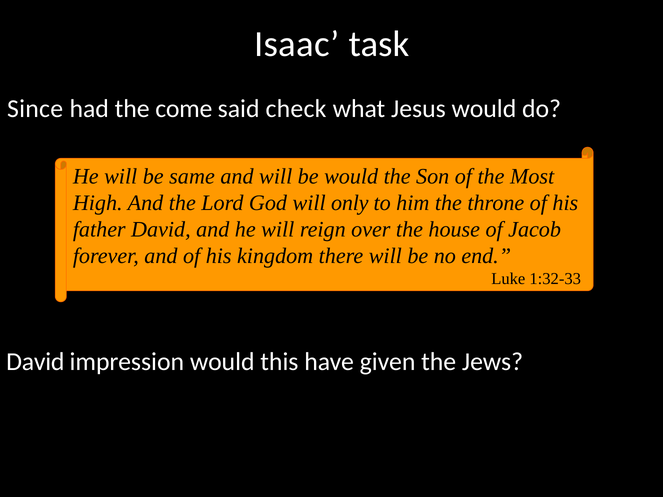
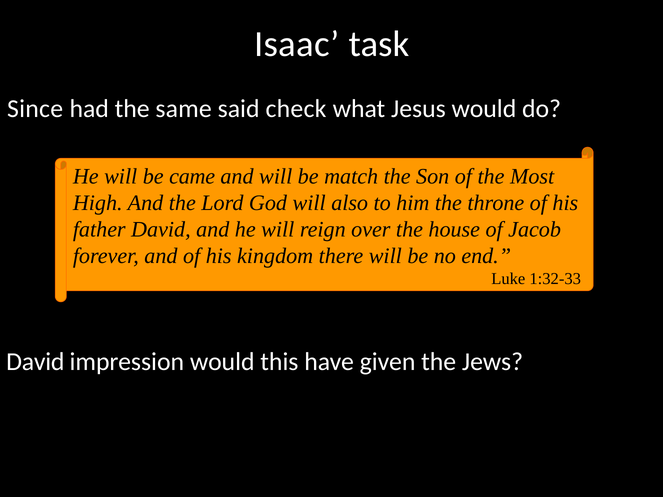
come: come -> same
same: same -> came
be would: would -> match
only: only -> also
